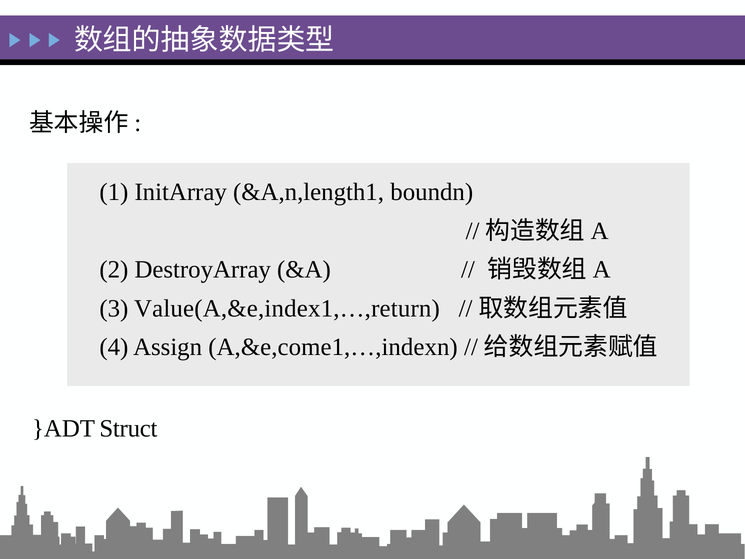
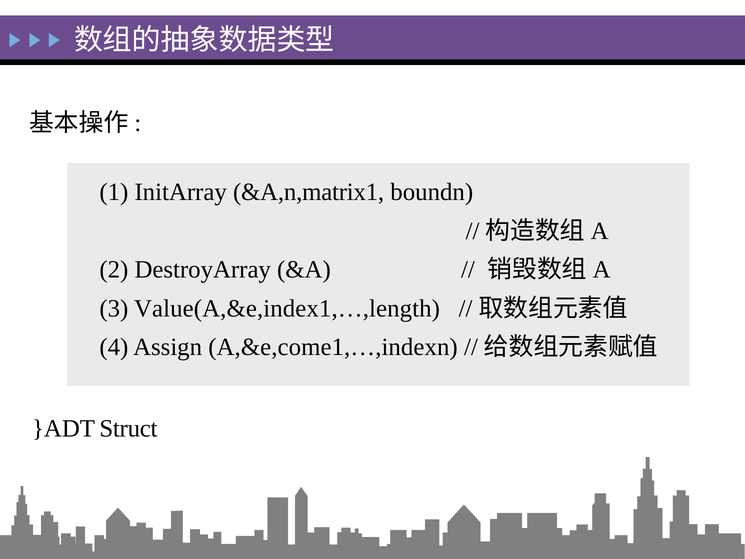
&A,n,length1: &A,n,length1 -> &A,n,matrix1
Value(A,&e,index1,…,return: Value(A,&e,index1,…,return -> Value(A,&e,index1,…,length
